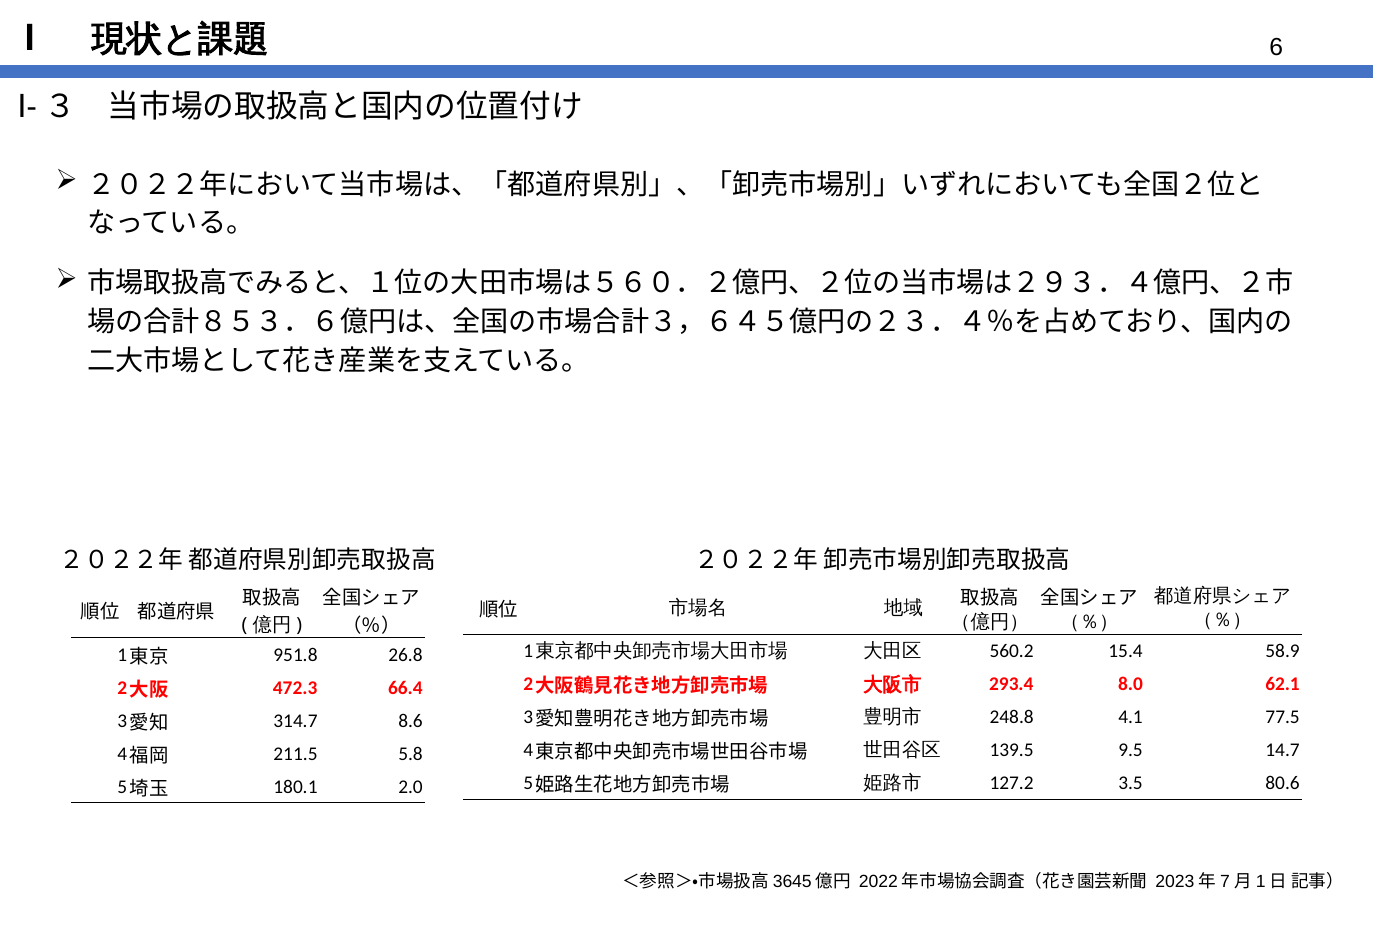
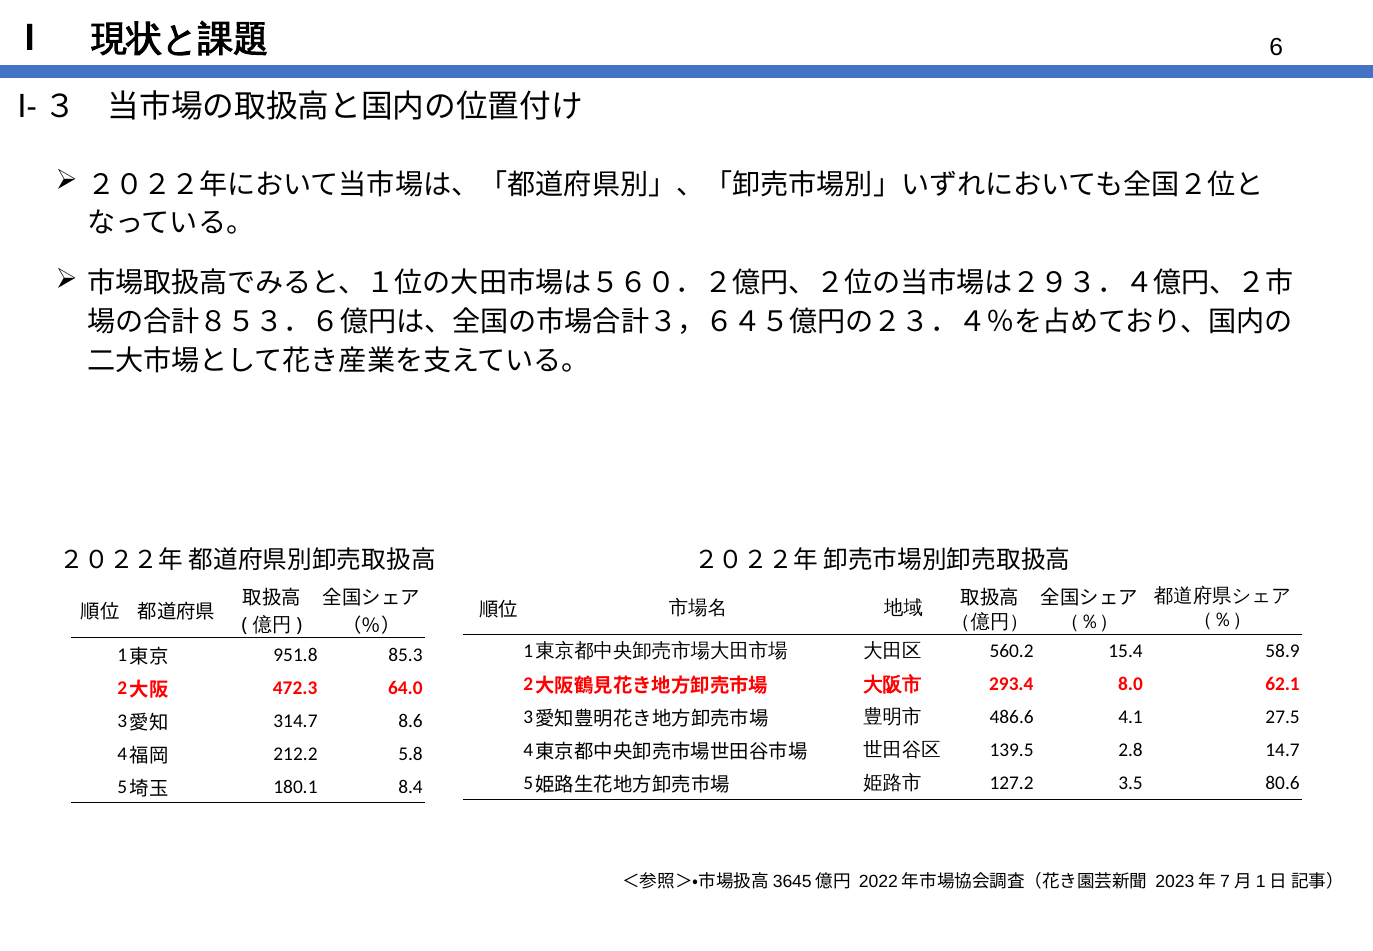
26.8: 26.8 -> 85.3
66.4: 66.4 -> 64.0
248.8: 248.8 -> 486.6
77.5: 77.5 -> 27.5
9.5: 9.5 -> 2.8
211.5: 211.5 -> 212.2
2.0: 2.0 -> 8.4
